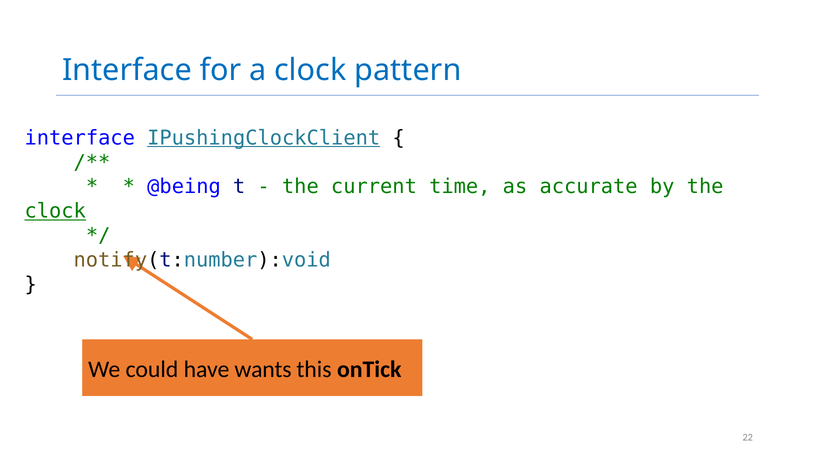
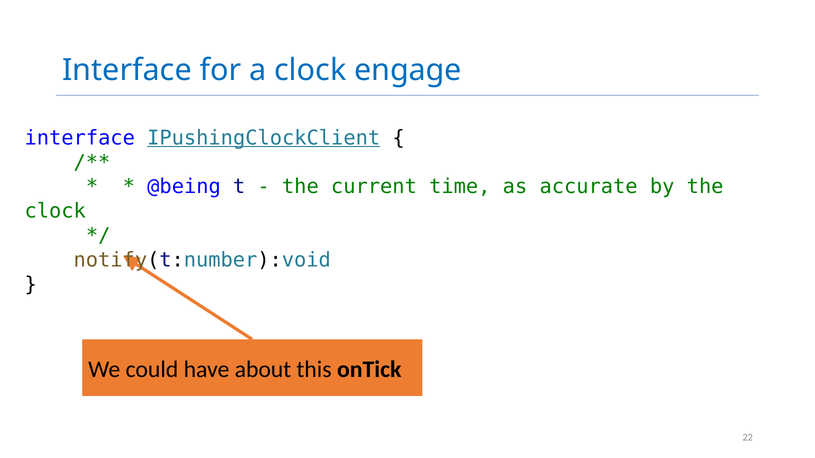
pattern: pattern -> engage
clock at (55, 211) underline: present -> none
wants: wants -> about
